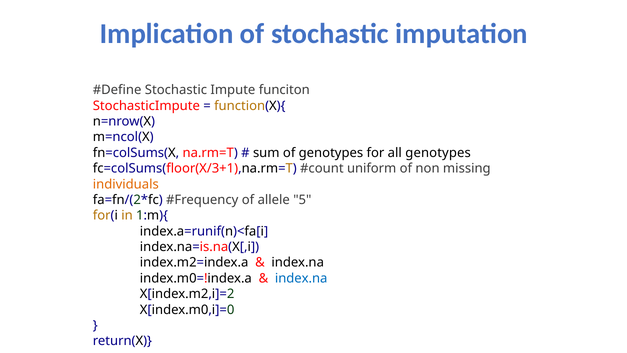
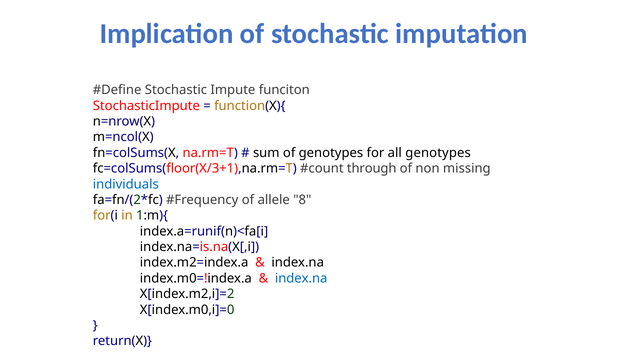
uniform: uniform -> through
individuals colour: orange -> blue
5: 5 -> 8
